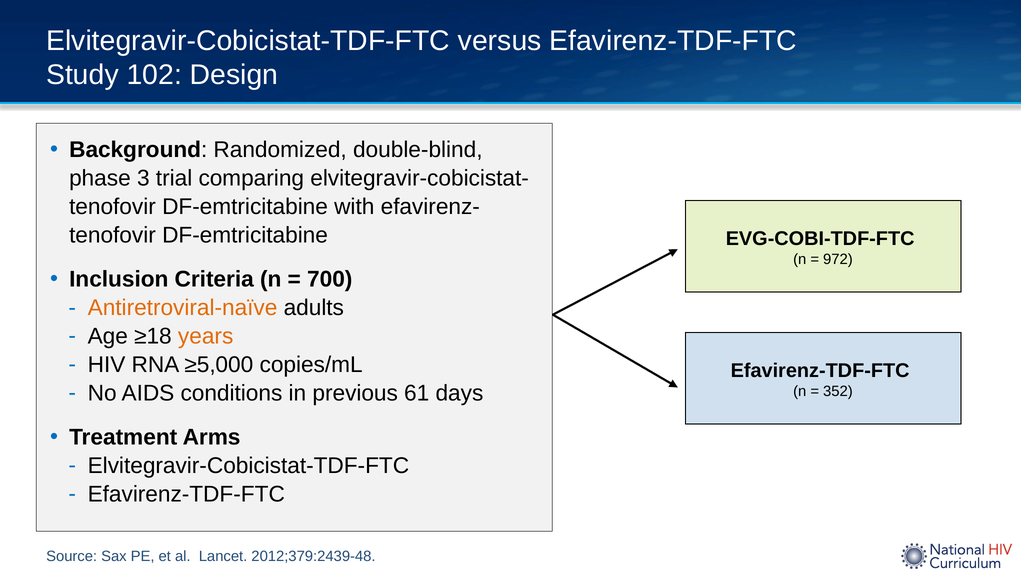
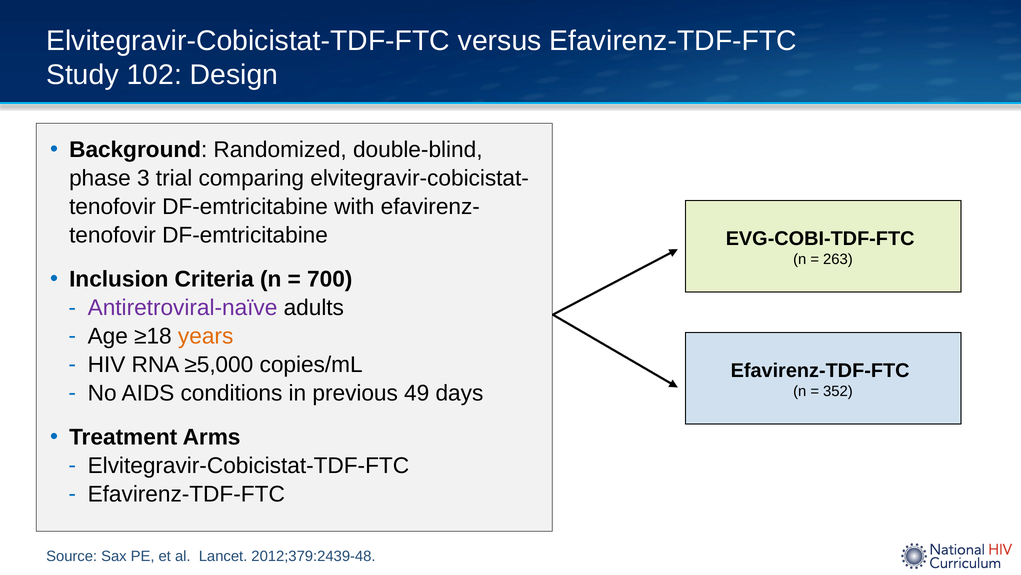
972: 972 -> 263
Antiretroviral-naïve colour: orange -> purple
61: 61 -> 49
